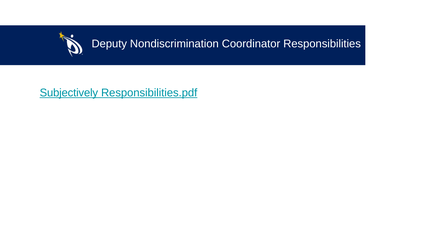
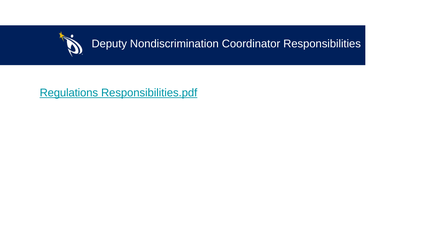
Subjectively: Subjectively -> Regulations
